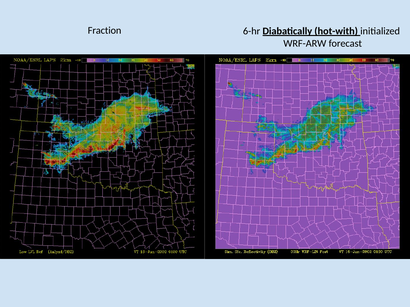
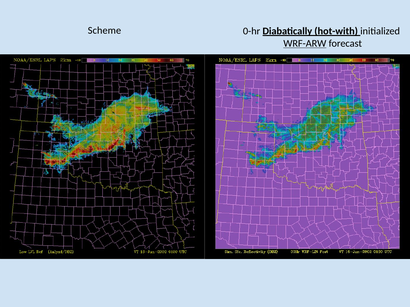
Fraction: Fraction -> Scheme
6-hr: 6-hr -> 0-hr
WRF-ARW underline: none -> present
